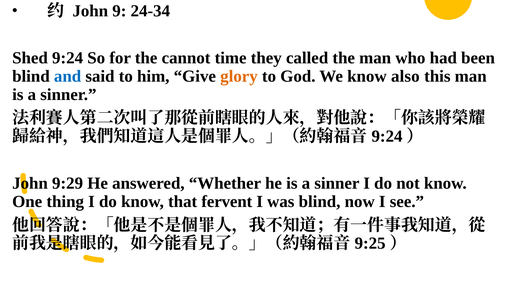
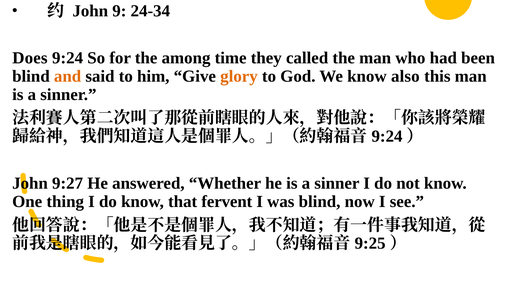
Shed: Shed -> Does
cannot: cannot -> among
and colour: blue -> orange
9:29: 9:29 -> 9:27
